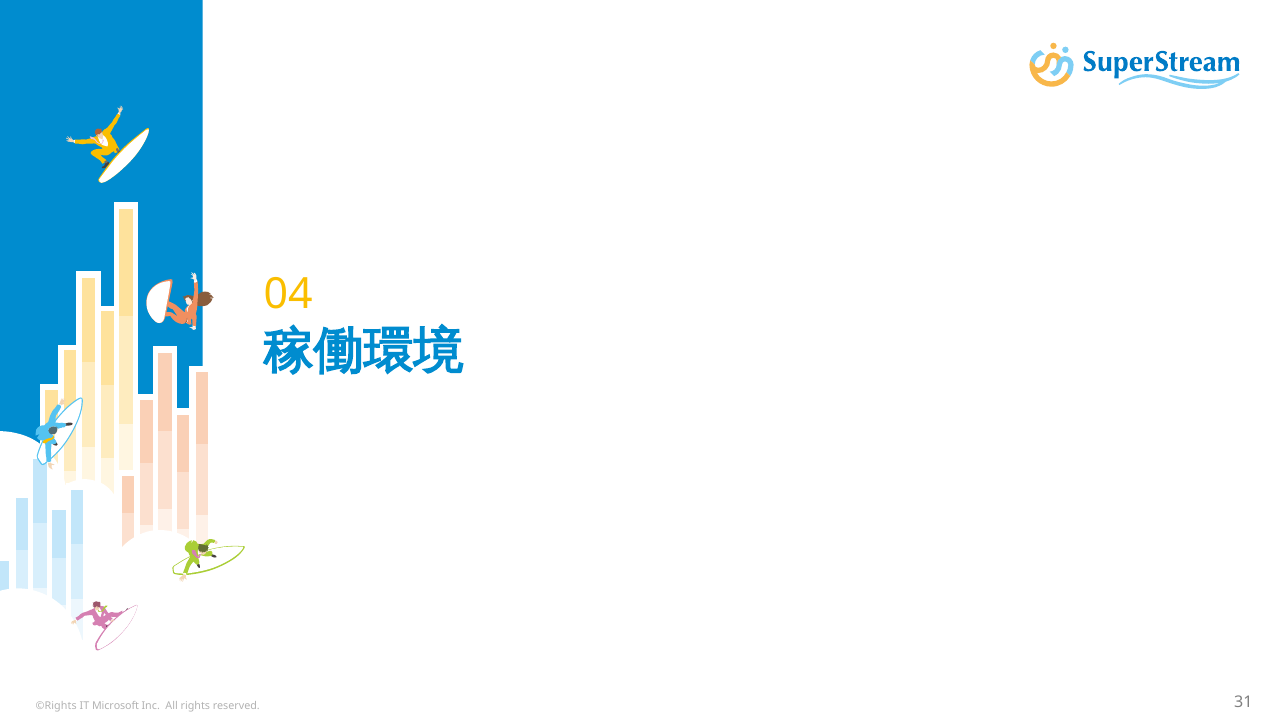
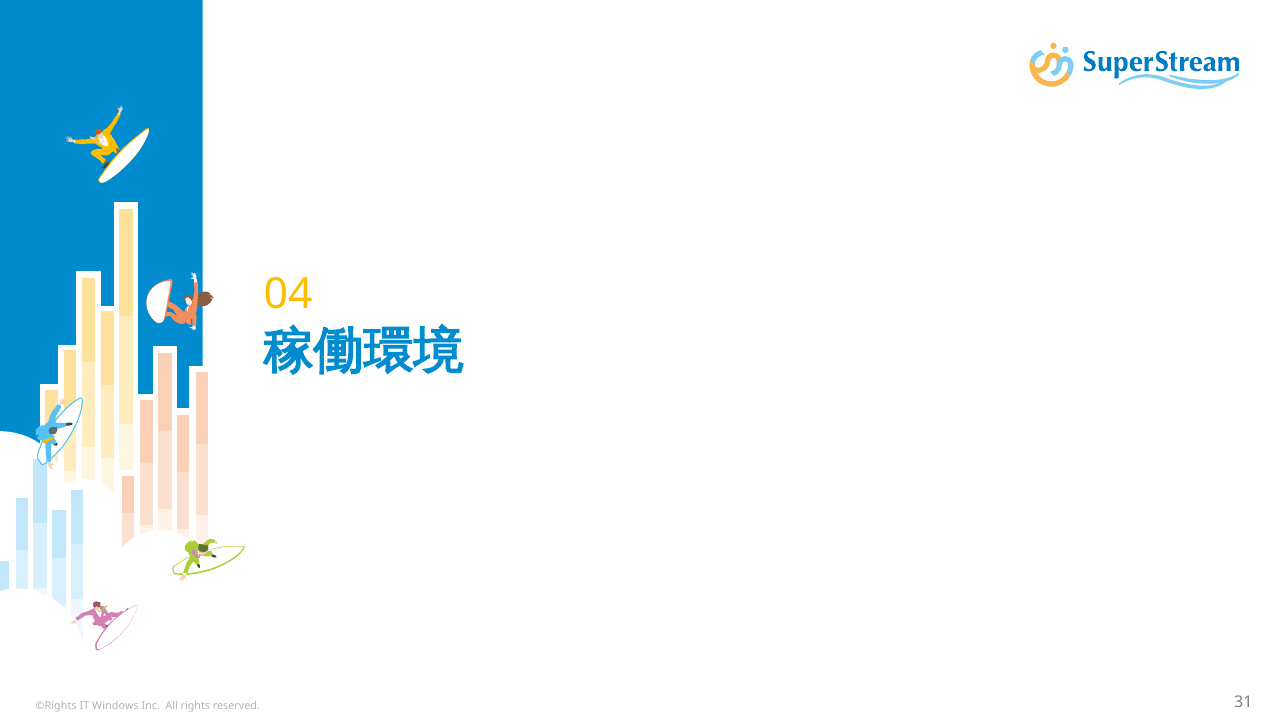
Microsoft: Microsoft -> Windows
